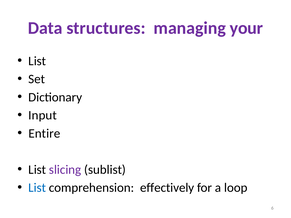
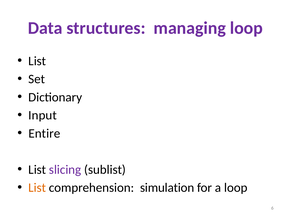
managing your: your -> loop
List at (37, 188) colour: blue -> orange
effectively: effectively -> simulation
